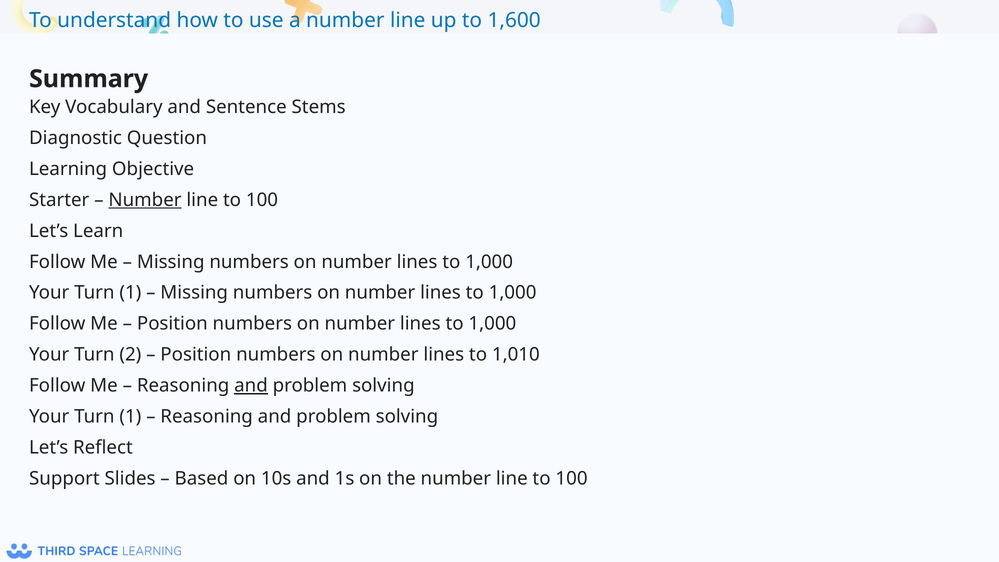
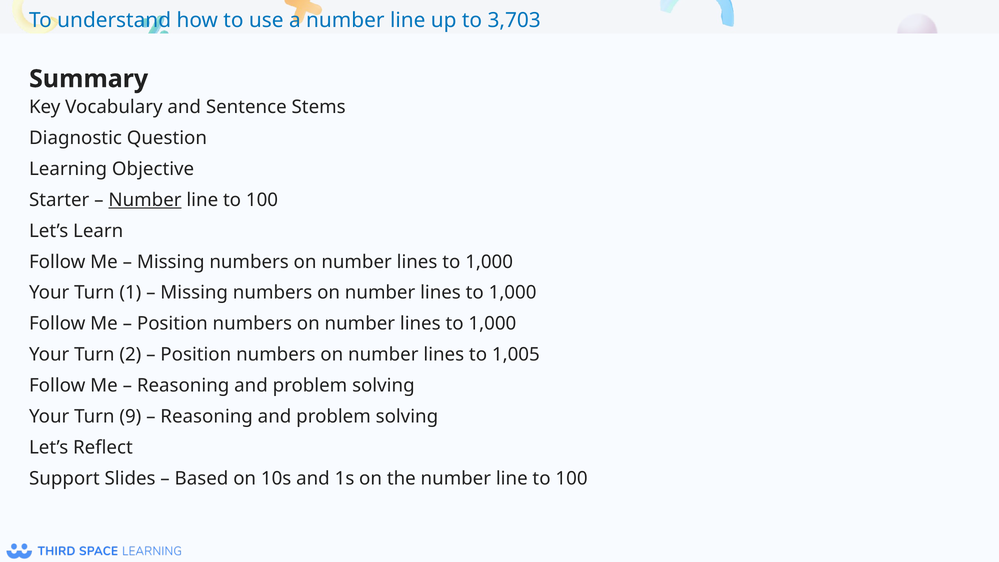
1,600: 1,600 -> 3,703
1,010: 1,010 -> 1,005
and at (251, 386) underline: present -> none
1 at (130, 417): 1 -> 9
